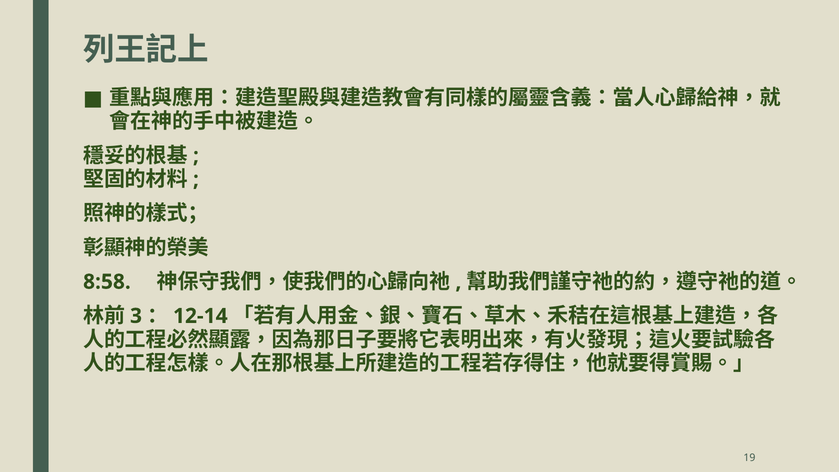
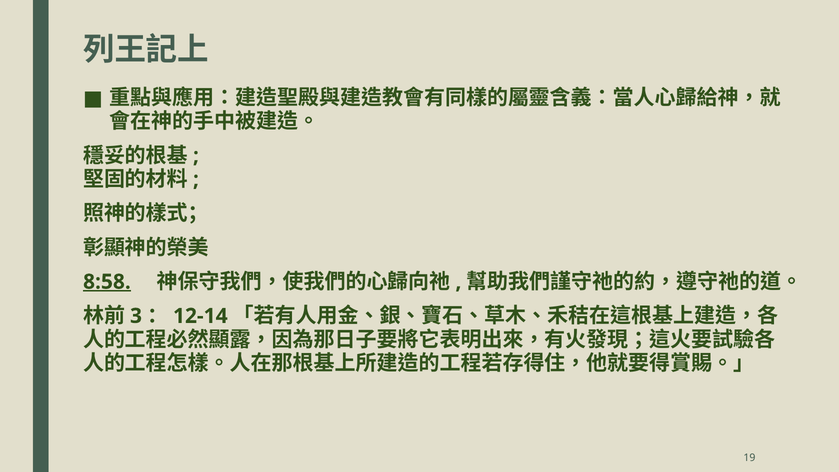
8:58 underline: none -> present
